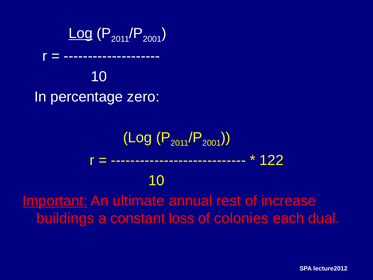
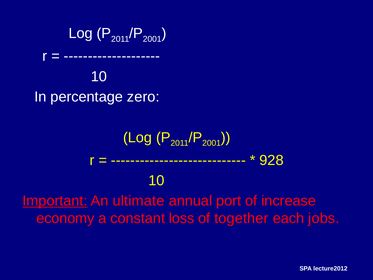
Log at (81, 33) underline: present -> none
122: 122 -> 928
rest: rest -> port
buildings: buildings -> economy
colonies: colonies -> together
dual: dual -> jobs
